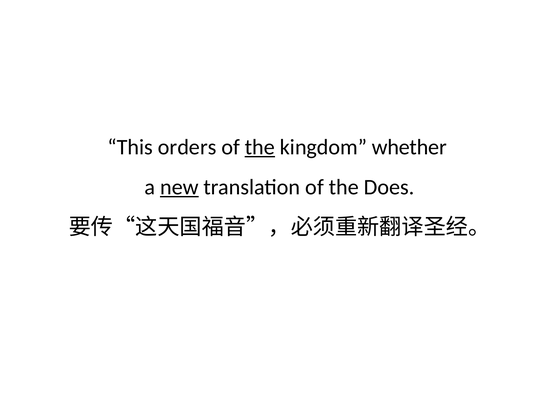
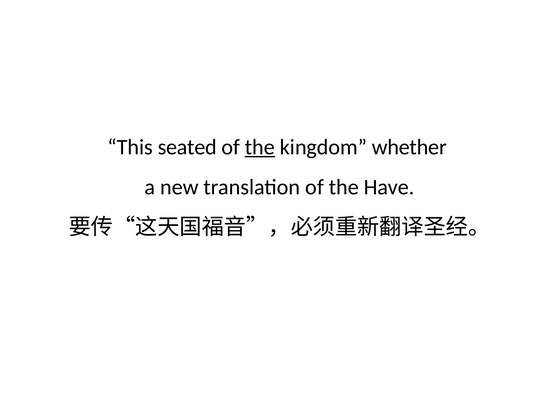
orders: orders -> seated
new underline: present -> none
Does: Does -> Have
